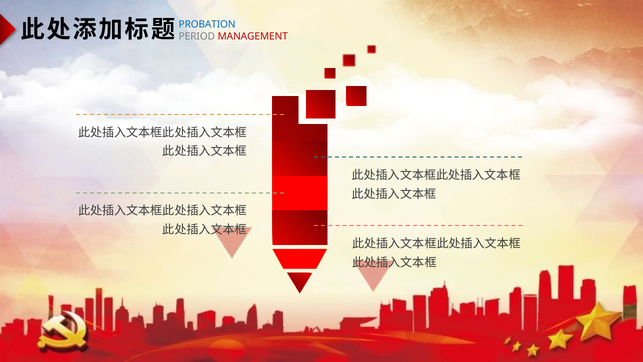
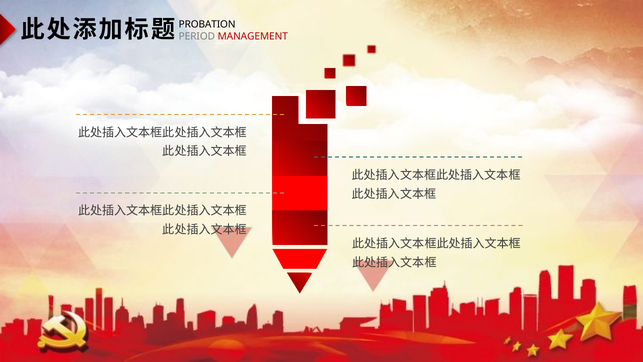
PROBATION colour: blue -> black
